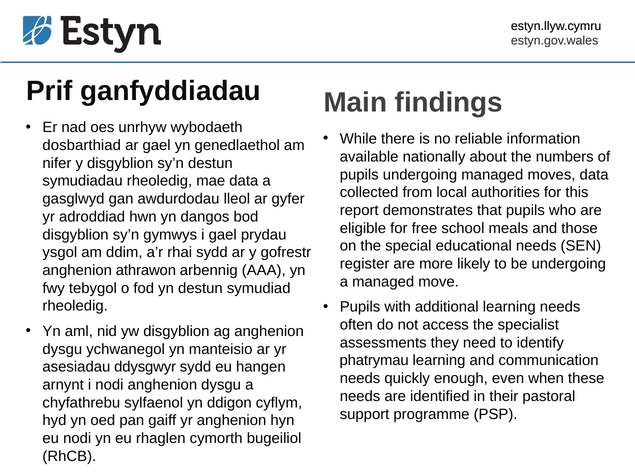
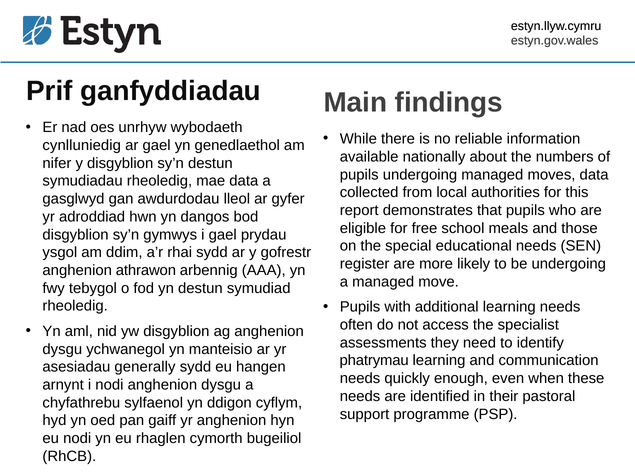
dosbarthiad: dosbarthiad -> cynlluniedig
ddysgwyr: ddysgwyr -> generally
